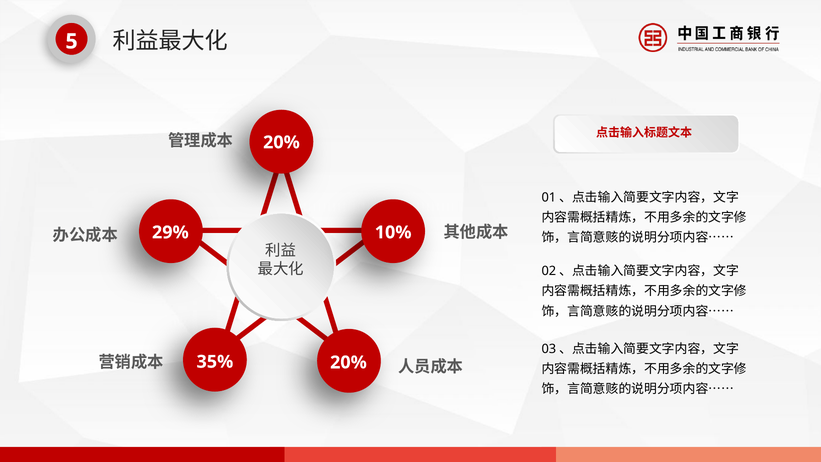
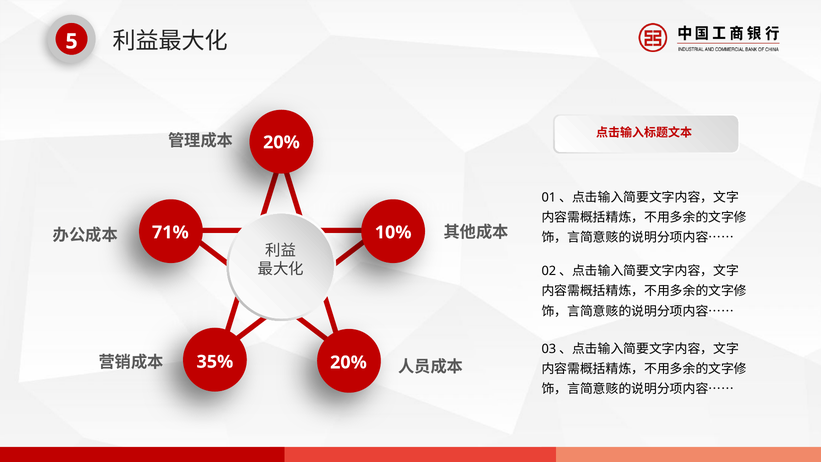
29%: 29% -> 71%
